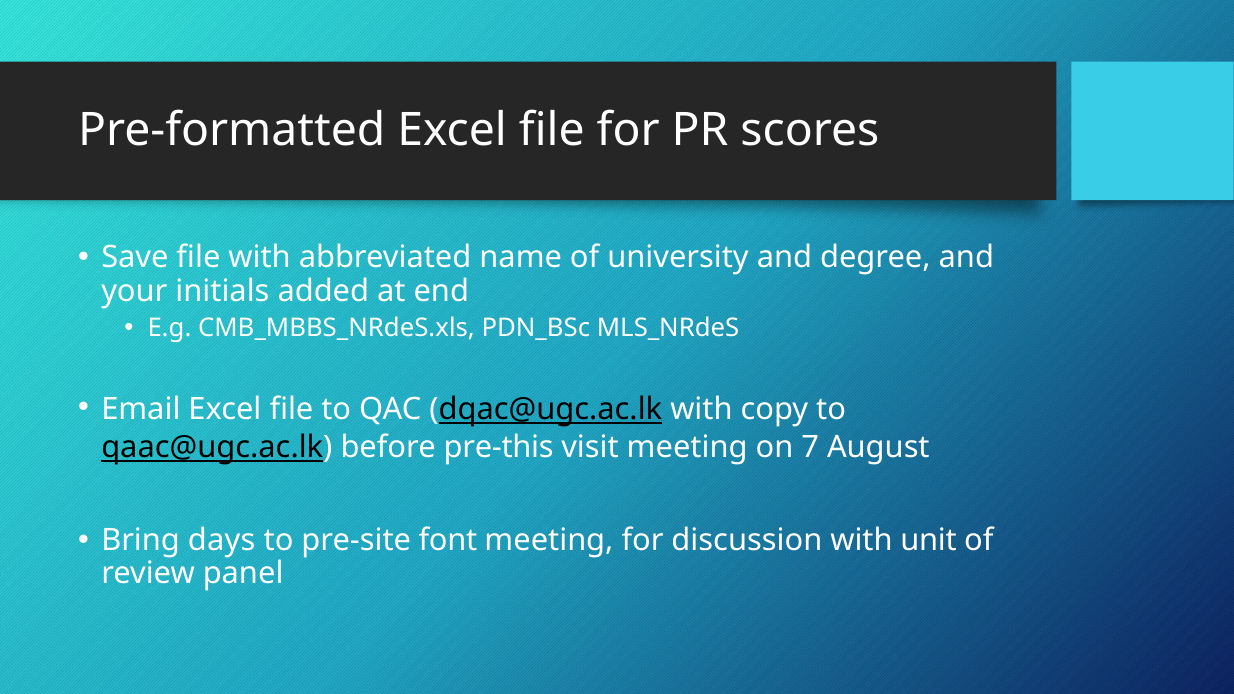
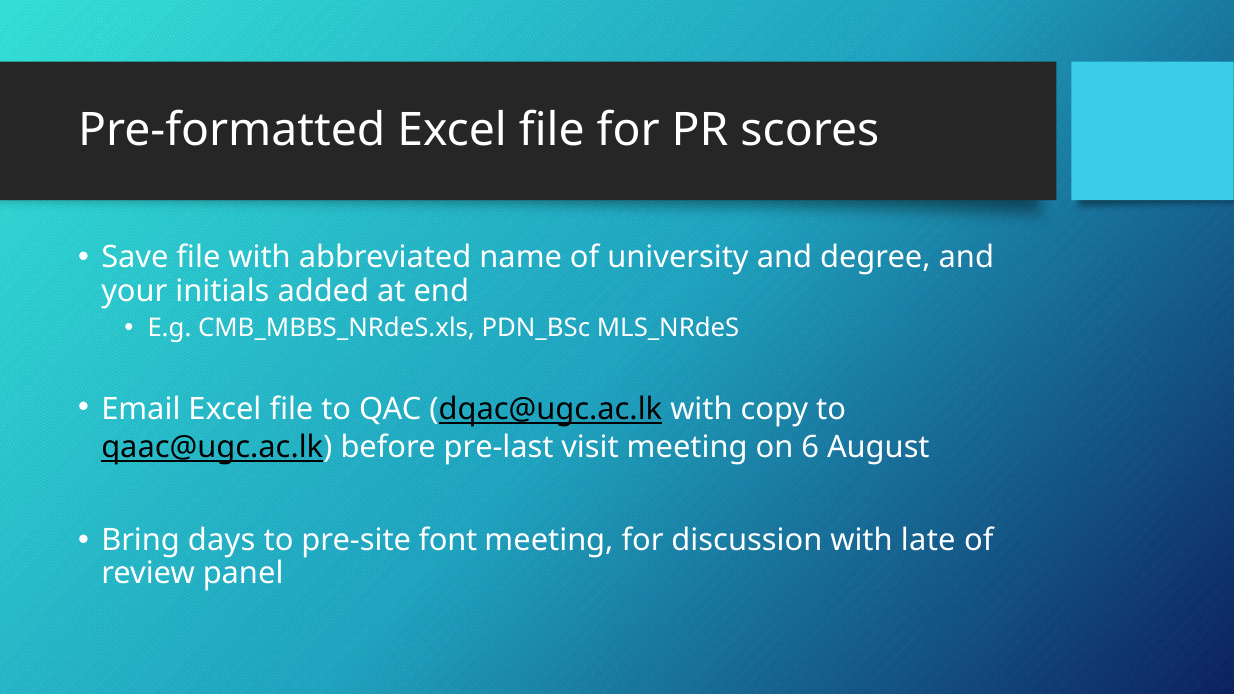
pre-this: pre-this -> pre-last
7: 7 -> 6
unit: unit -> late
